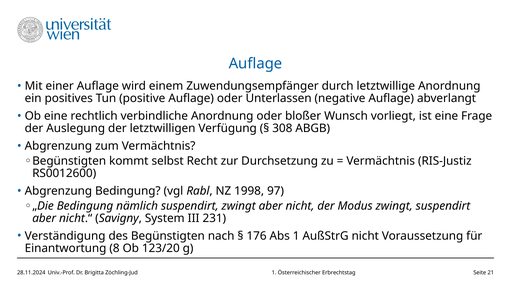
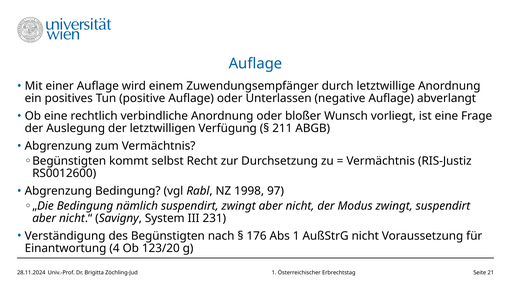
308: 308 -> 211
8: 8 -> 4
